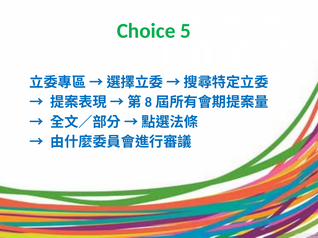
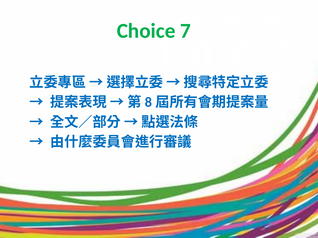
5: 5 -> 7
